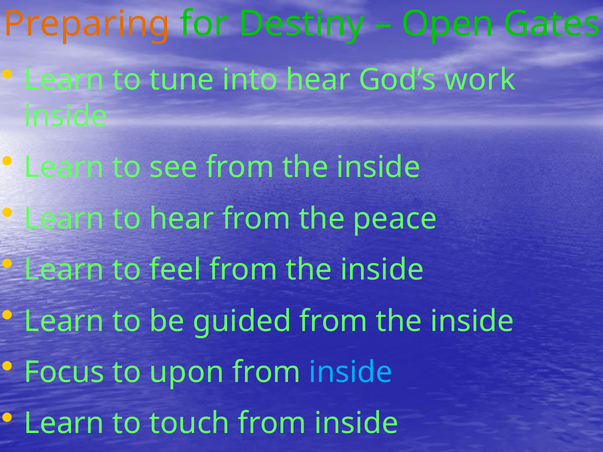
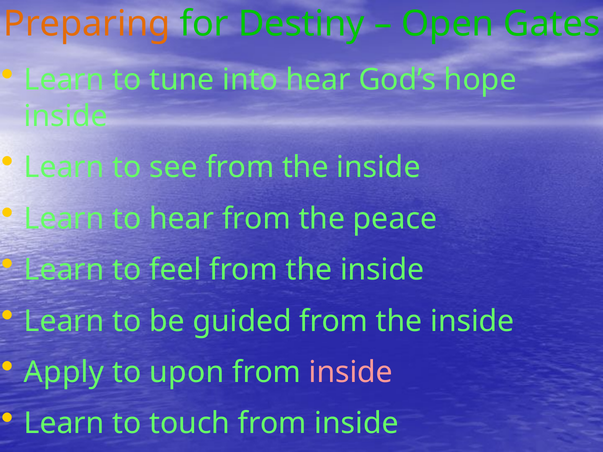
work: work -> hope
Focus: Focus -> Apply
inside at (351, 373) colour: light blue -> pink
